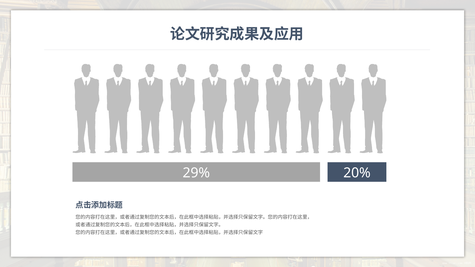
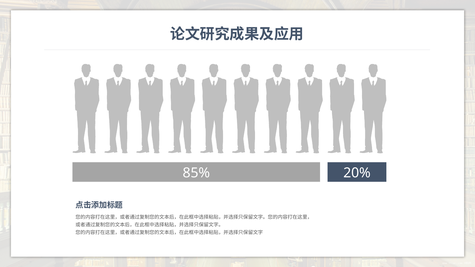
29%: 29% -> 85%
